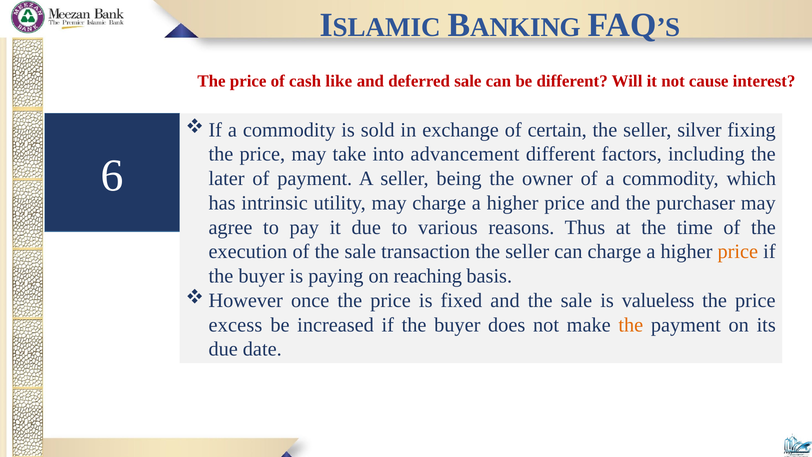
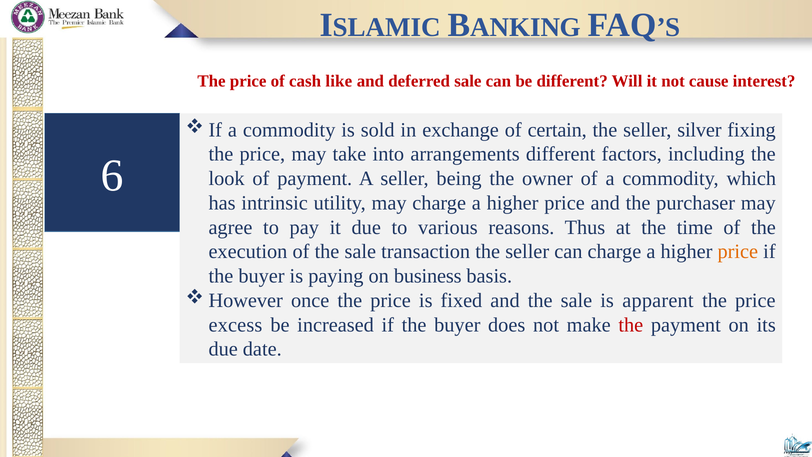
advancement: advancement -> arrangements
later: later -> look
reaching: reaching -> business
valueless: valueless -> apparent
the at (631, 325) colour: orange -> red
